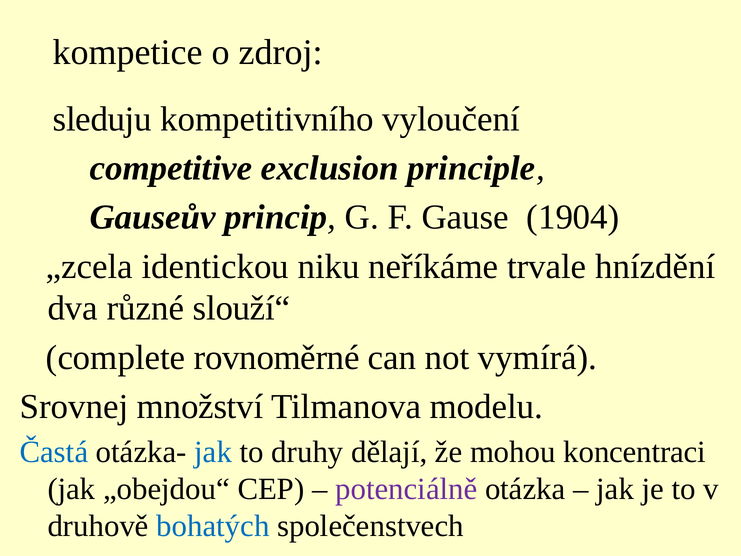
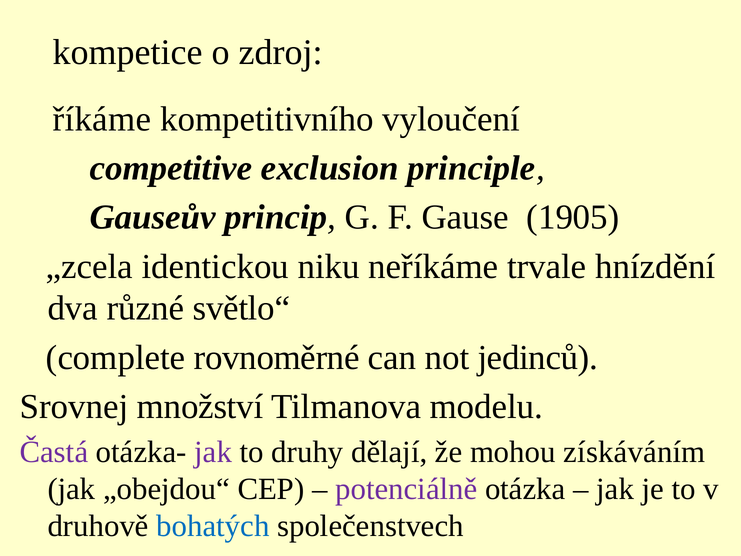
sleduju: sleduju -> říkáme
1904: 1904 -> 1905
slouží“: slouží“ -> světlo“
vymírá: vymírá -> jedinců
Častá colour: blue -> purple
jak at (213, 452) colour: blue -> purple
koncentraci: koncentraci -> získáváním
